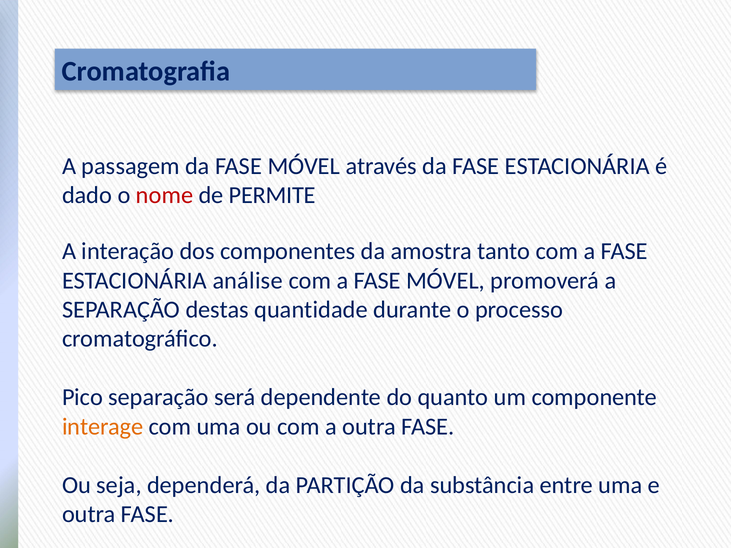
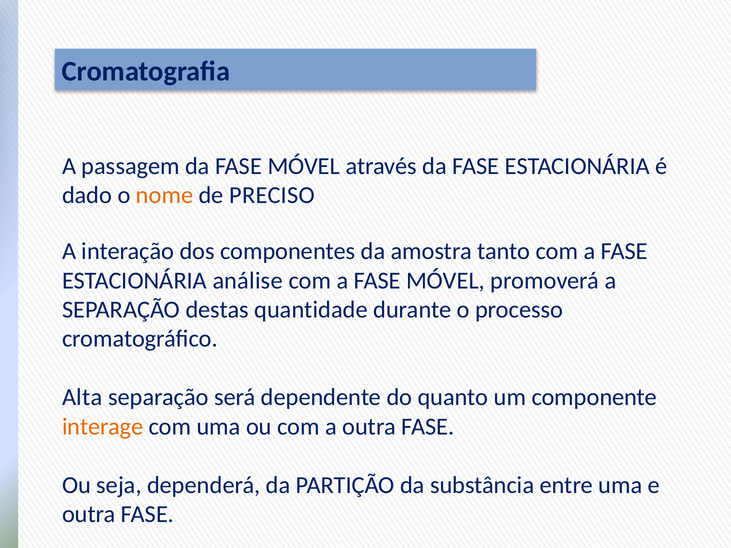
nome colour: red -> orange
PERMITE: PERMITE -> PRECISO
Pico: Pico -> Alta
